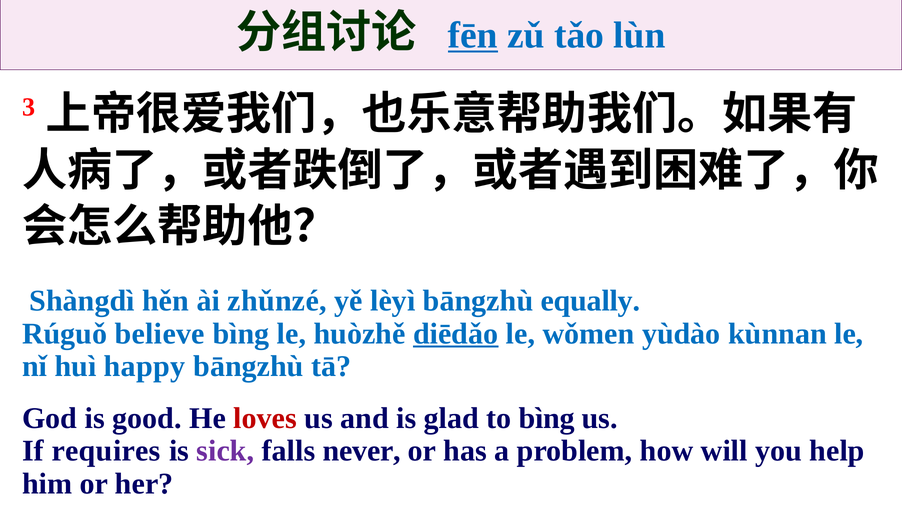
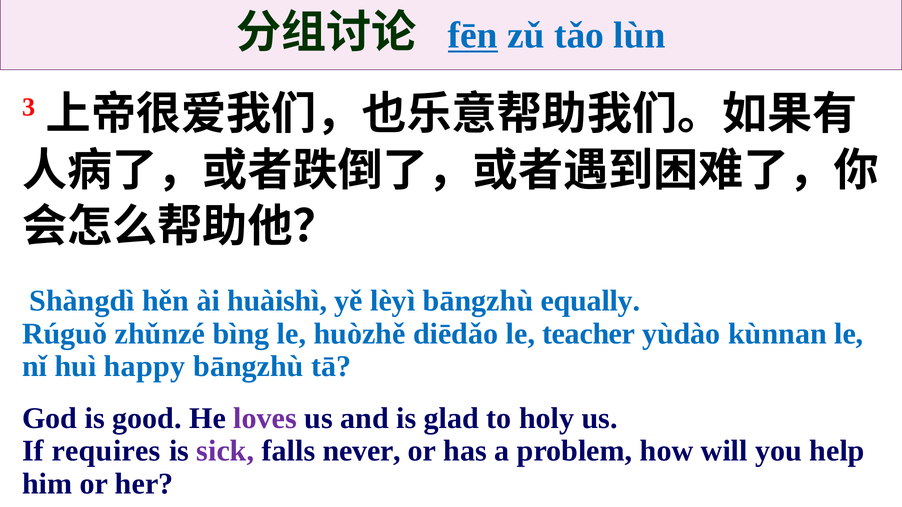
zhǔnzé: zhǔnzé -> huàishì
believe: believe -> zhǔnzé
diēdǎo underline: present -> none
wǒmen: wǒmen -> teacher
loves colour: red -> purple
to bìng: bìng -> holy
